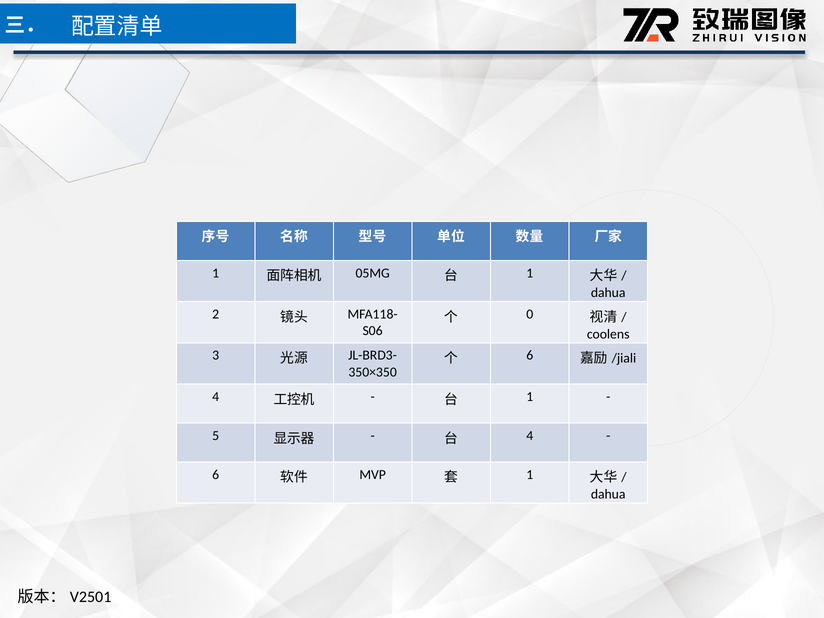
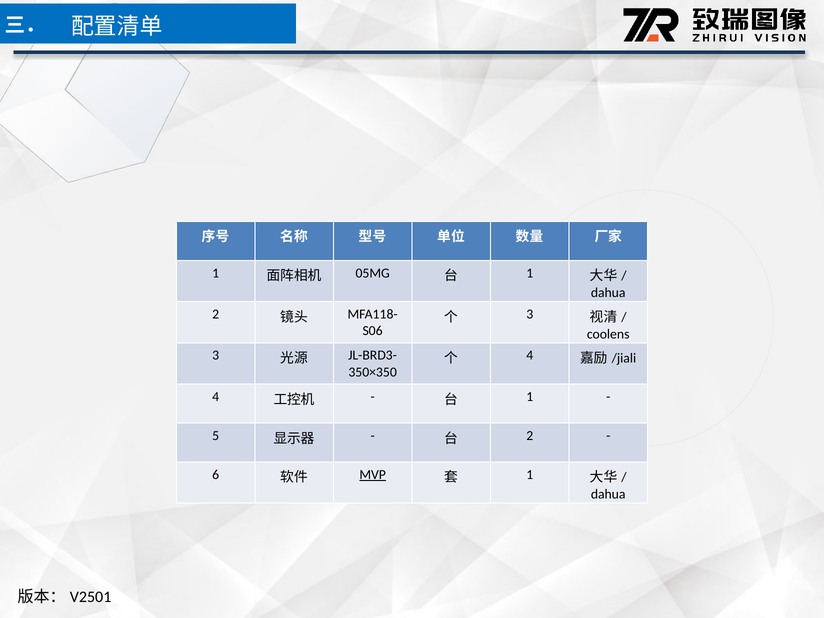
0 at (530, 314): 0 -> 3
6 at (530, 355): 6 -> 4
4 at (530, 436): 4 -> 2
MVP underline: none -> present
